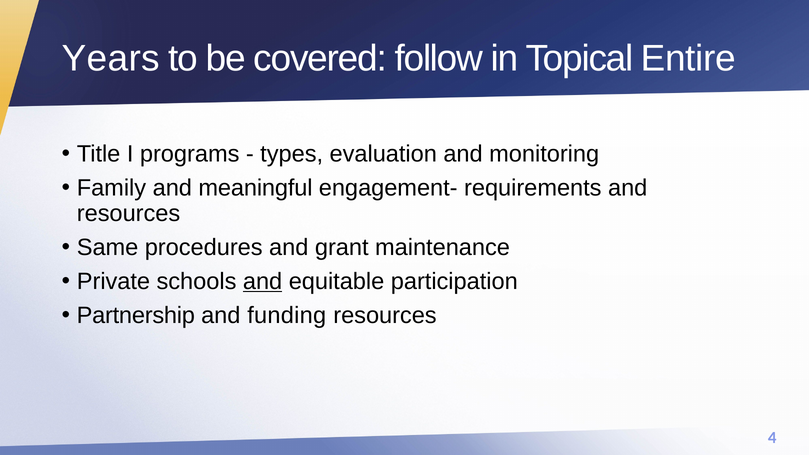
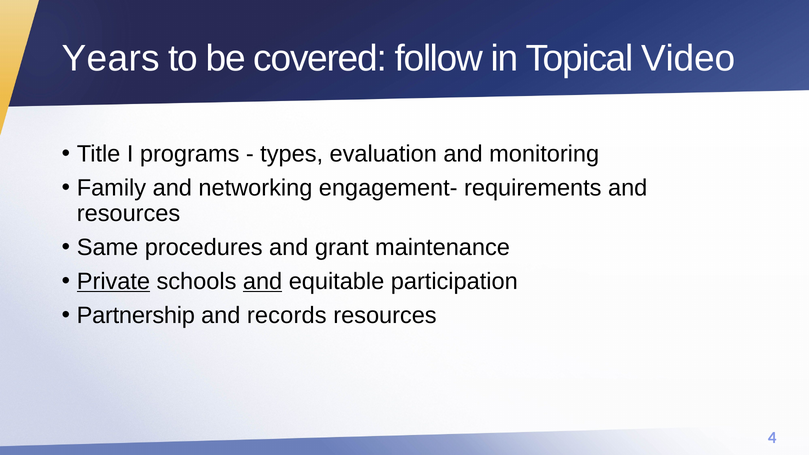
Entire: Entire -> Video
meaningful: meaningful -> networking
Private underline: none -> present
funding: funding -> records
